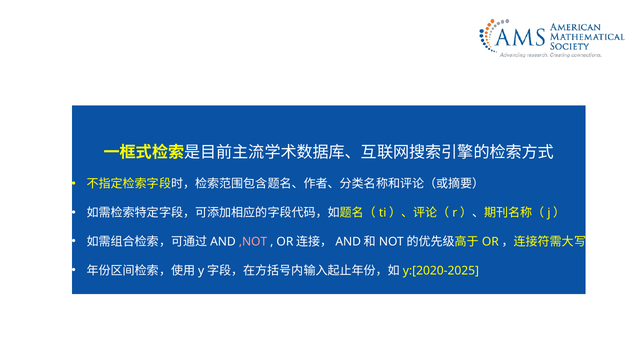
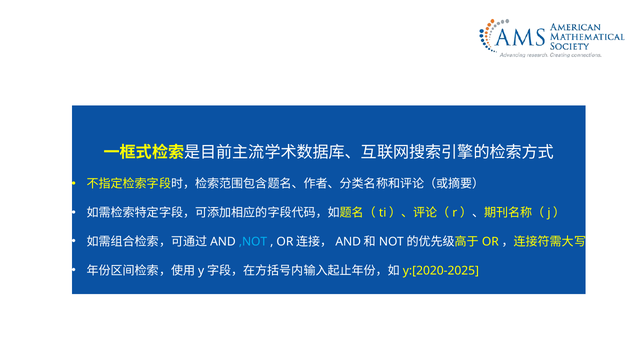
,NOT colour: pink -> light blue
